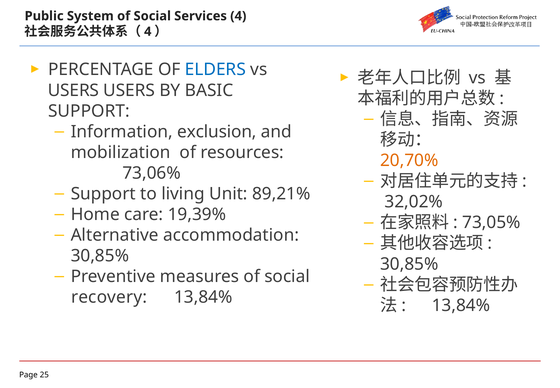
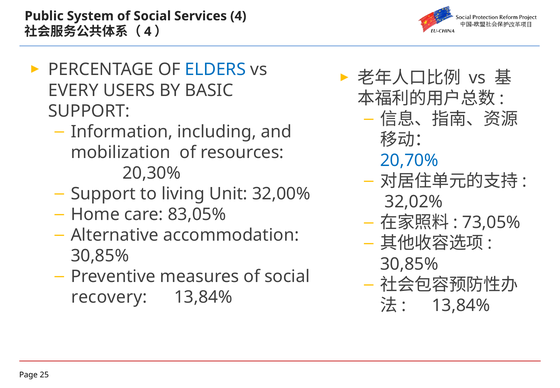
USERS at (73, 90): USERS -> EVERY
exclusion: exclusion -> including
20,70% colour: orange -> blue
73,06%: 73,06% -> 20,30%
89,21%: 89,21% -> 32,00%
19,39%: 19,39% -> 83,05%
